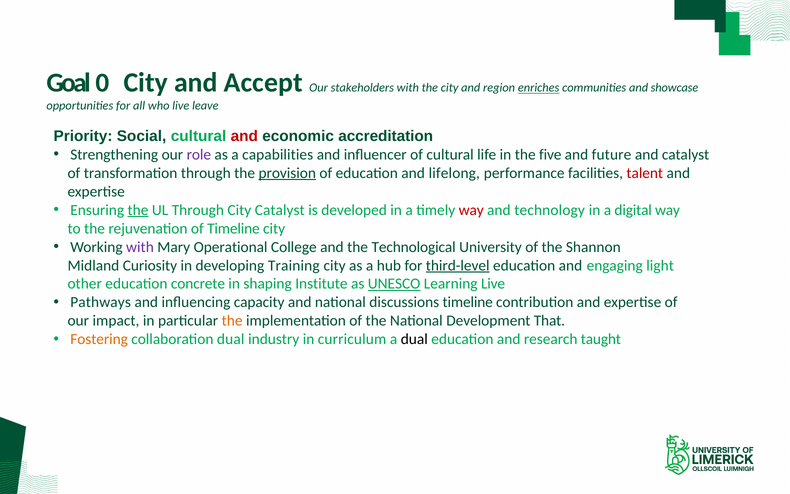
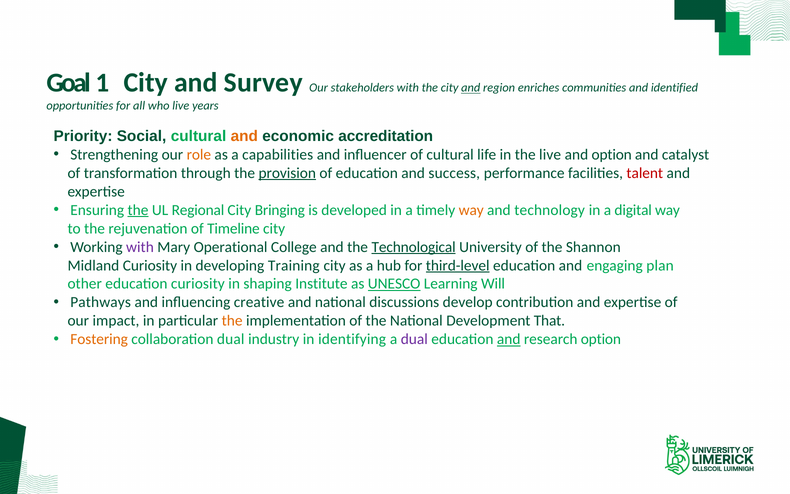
0: 0 -> 1
Accept: Accept -> Survey
and at (471, 88) underline: none -> present
enriches underline: present -> none
showcase: showcase -> identified
leave: leave -> years
and at (244, 136) colour: red -> orange
role colour: purple -> orange
the five: five -> live
and future: future -> option
lifelong: lifelong -> success
UL Through: Through -> Regional
City Catalyst: Catalyst -> Bringing
way at (471, 210) colour: red -> orange
Technological underline: none -> present
light: light -> plan
education concrete: concrete -> curiosity
Learning Live: Live -> Will
capacity: capacity -> creative
discussions timeline: timeline -> develop
curriculum: curriculum -> identifying
dual at (414, 339) colour: black -> purple
and at (509, 339) underline: none -> present
research taught: taught -> option
